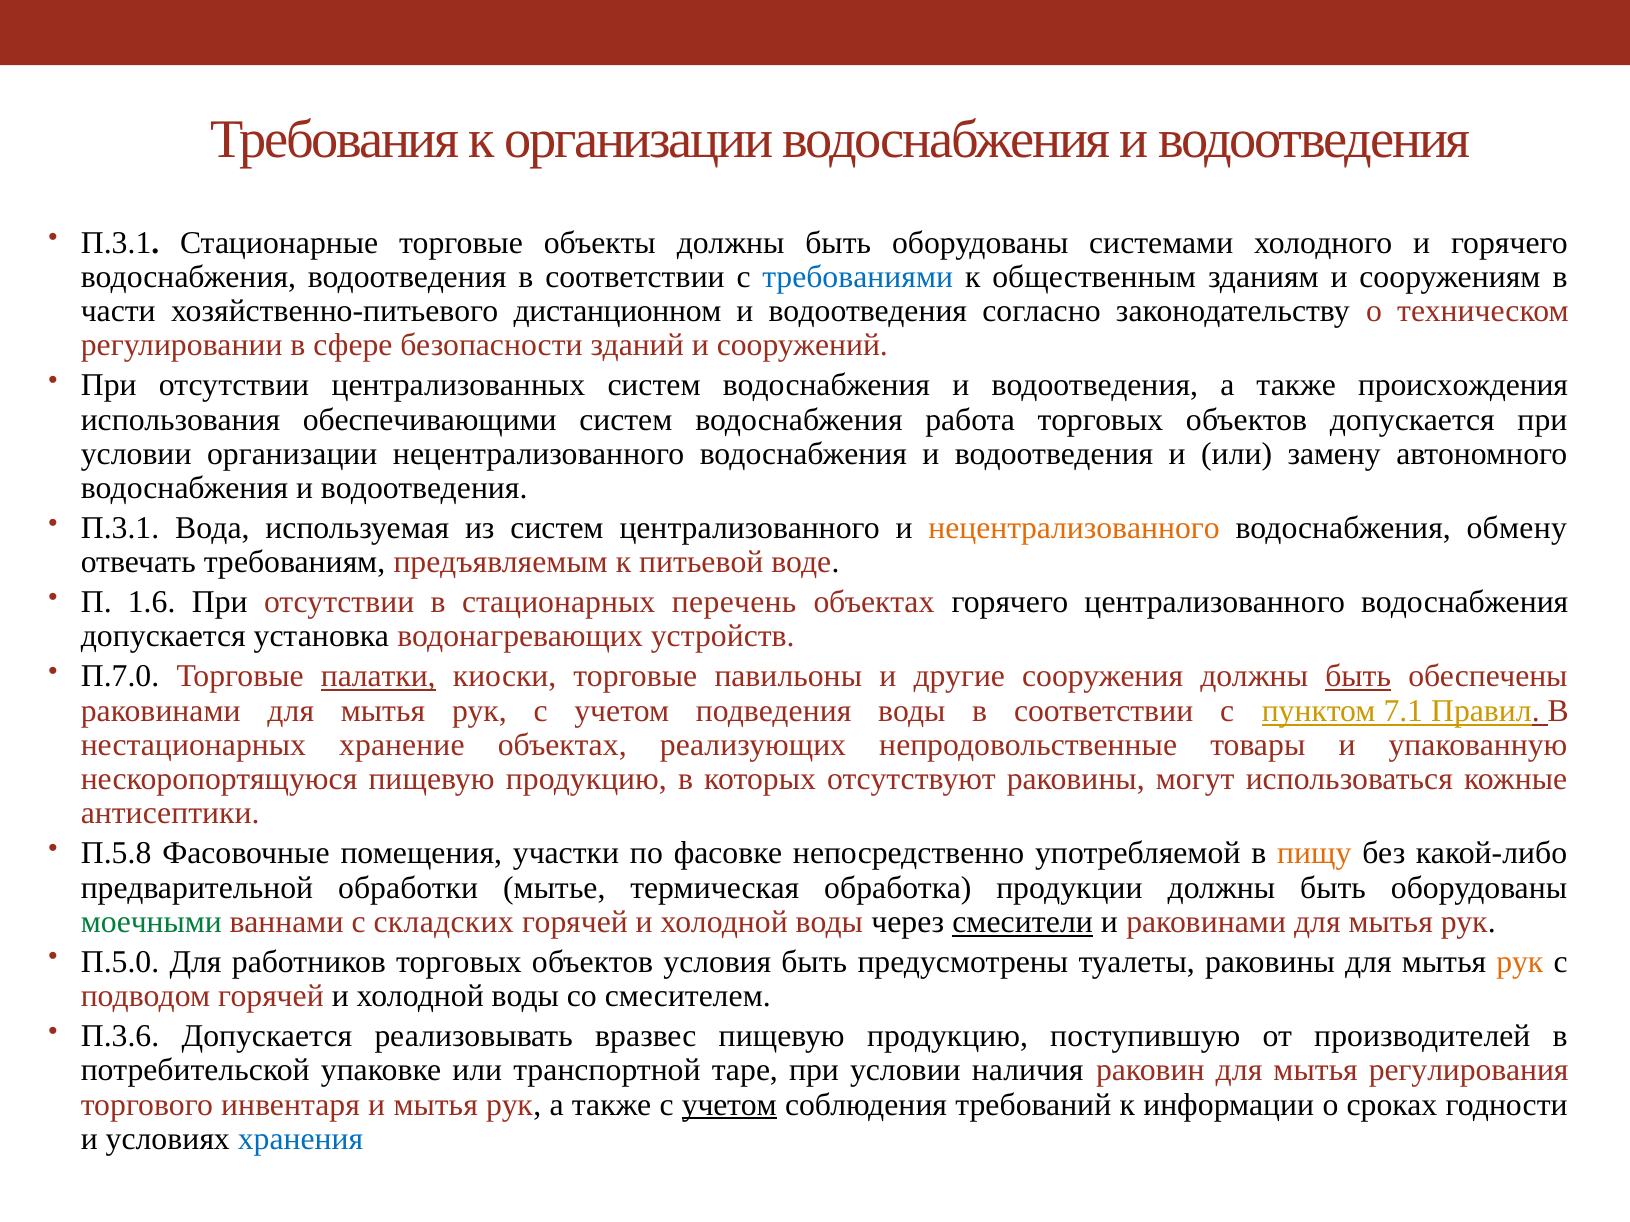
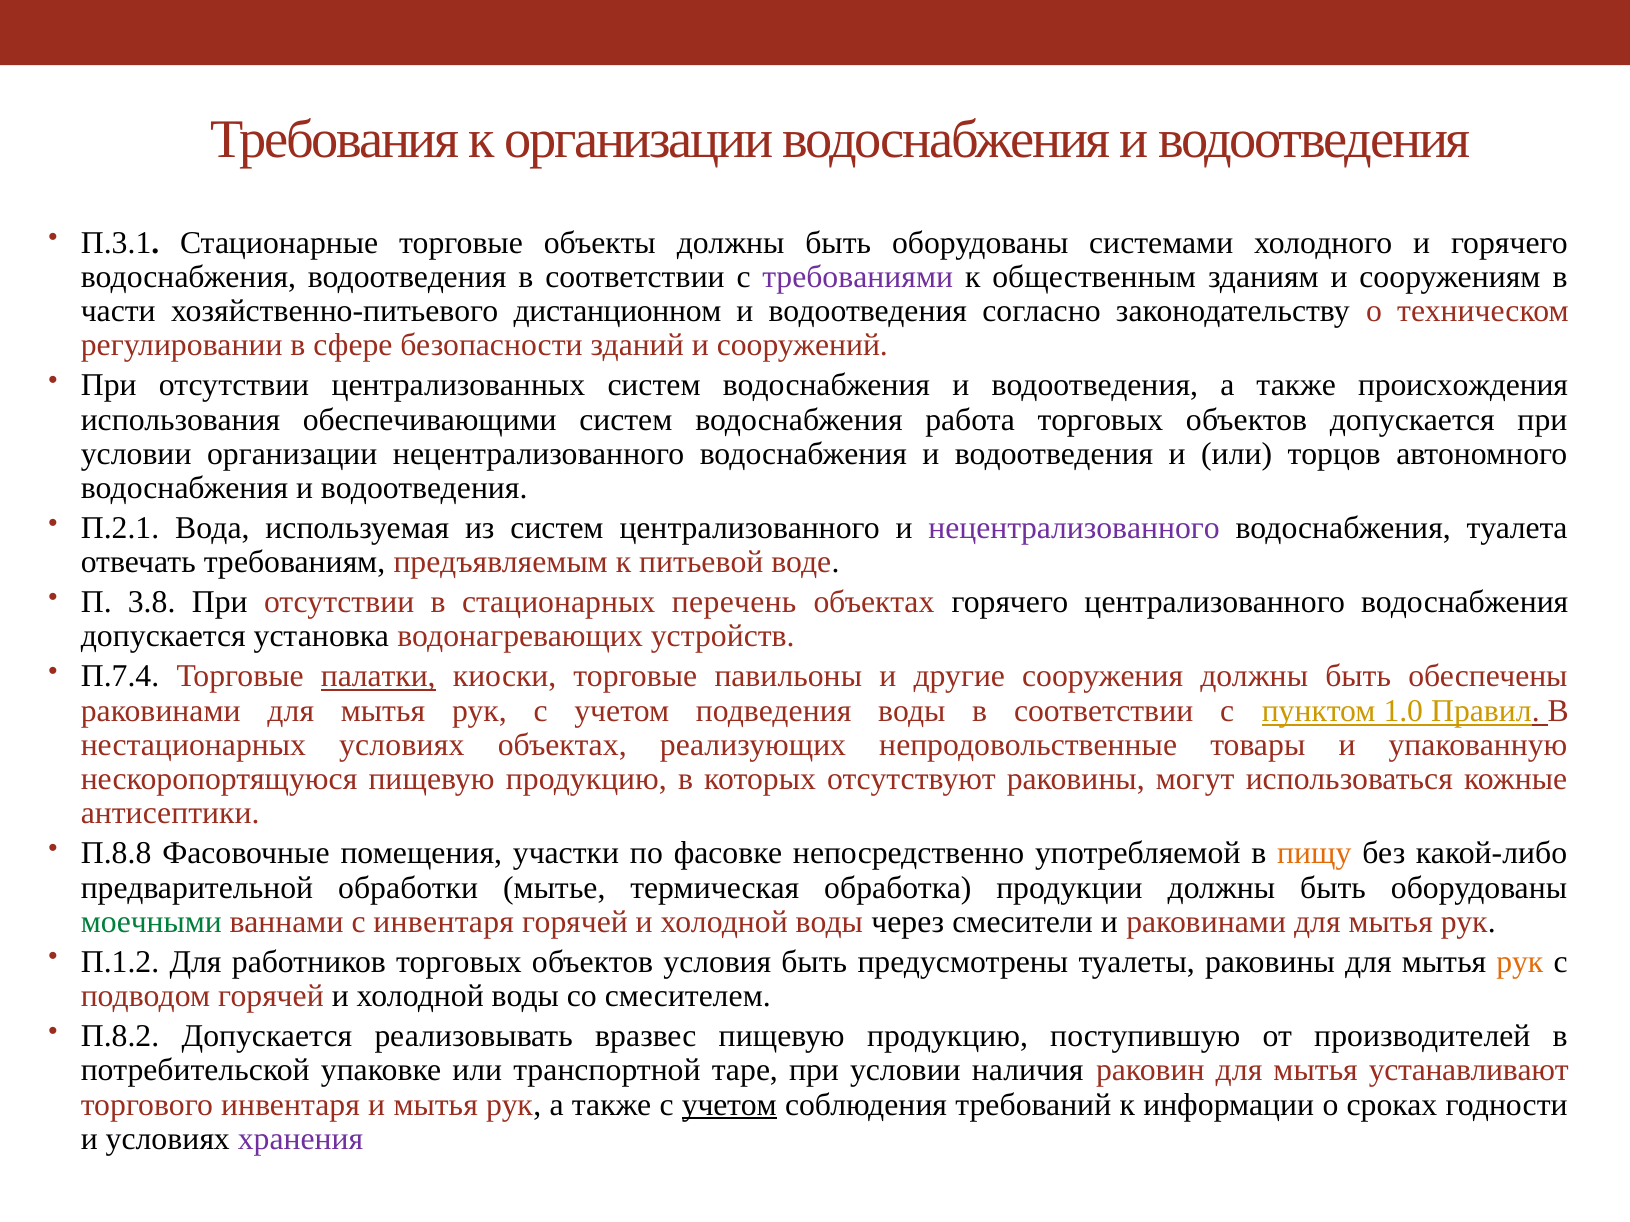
требованиями colour: blue -> purple
замену: замену -> торцов
П.3.1 at (120, 528): П.3.1 -> П.2.1
нецентрализованного at (1074, 528) colour: orange -> purple
обмену: обмену -> туалета
1.6: 1.6 -> 3.8
П.7.0: П.7.0 -> П.7.4
быть at (1358, 677) underline: present -> none
7.1: 7.1 -> 1.0
нестационарных хранение: хранение -> условиях
П.5.8: П.5.8 -> П.8.8
с складских: складских -> инвентаря
смесители underline: present -> none
П.5.0: П.5.0 -> П.1.2
П.3.6: П.3.6 -> П.8.2
регулирования: регулирования -> устанавливают
хранения colour: blue -> purple
